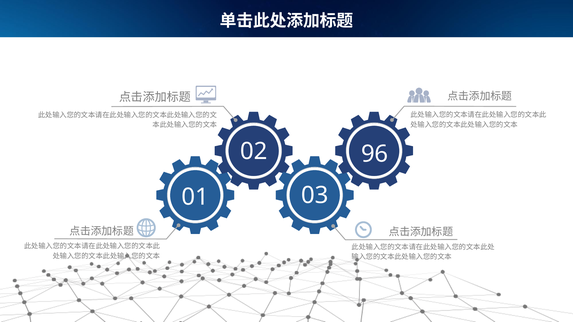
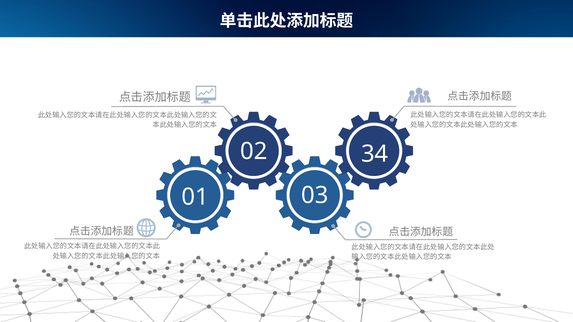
96: 96 -> 34
